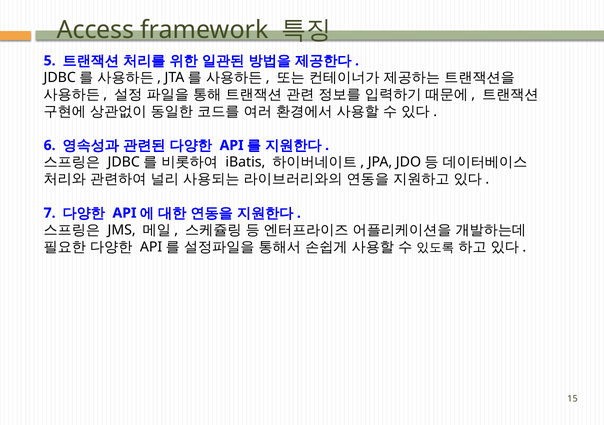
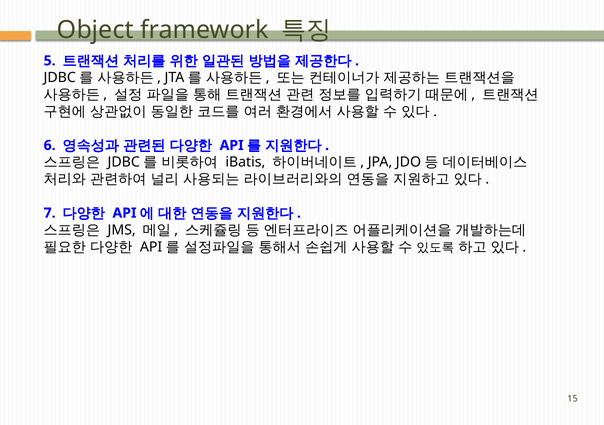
Access: Access -> Object
